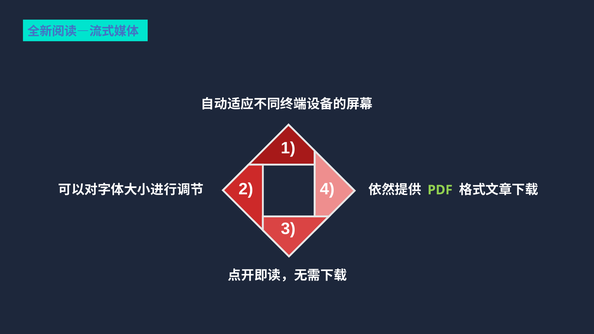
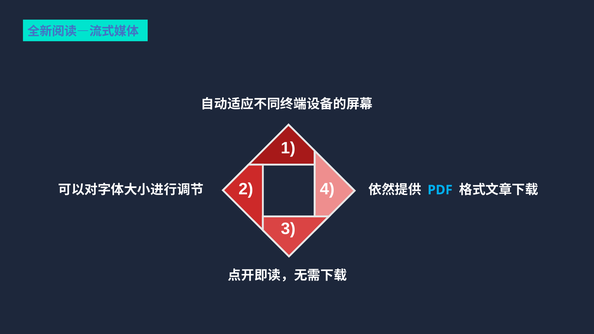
PDF colour: light green -> light blue
